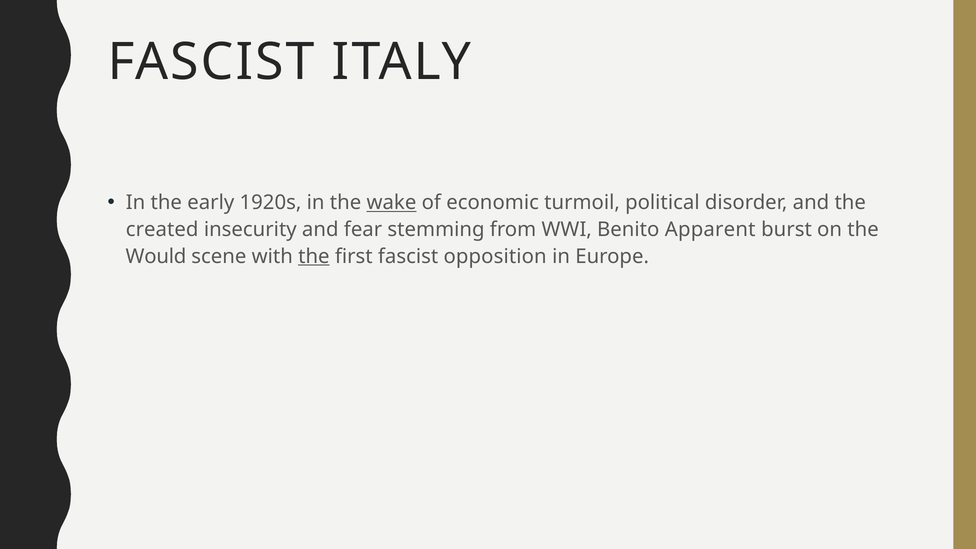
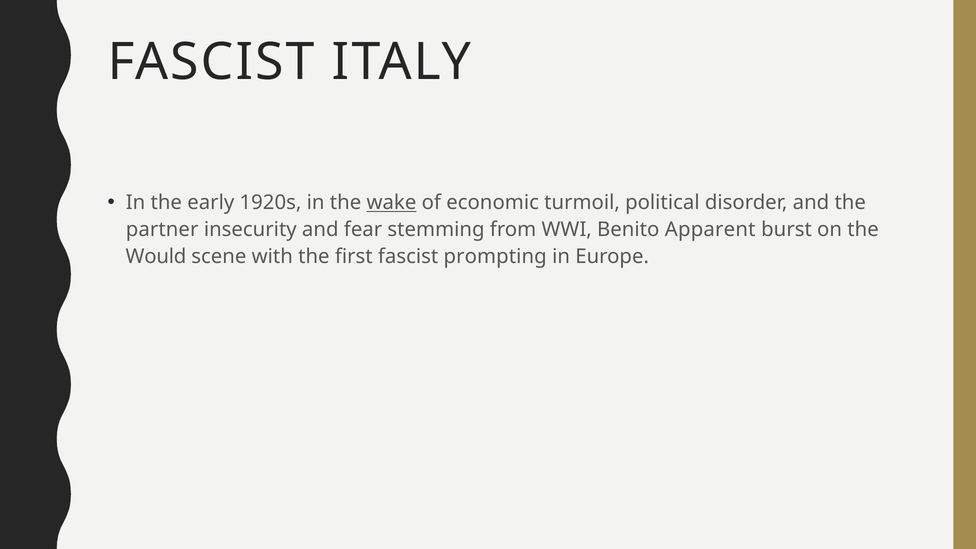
created: created -> partner
the at (314, 256) underline: present -> none
opposition: opposition -> prompting
